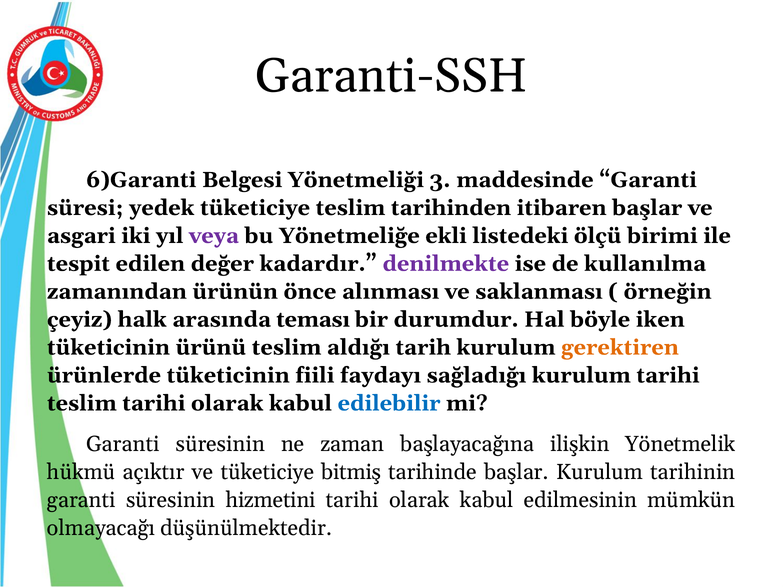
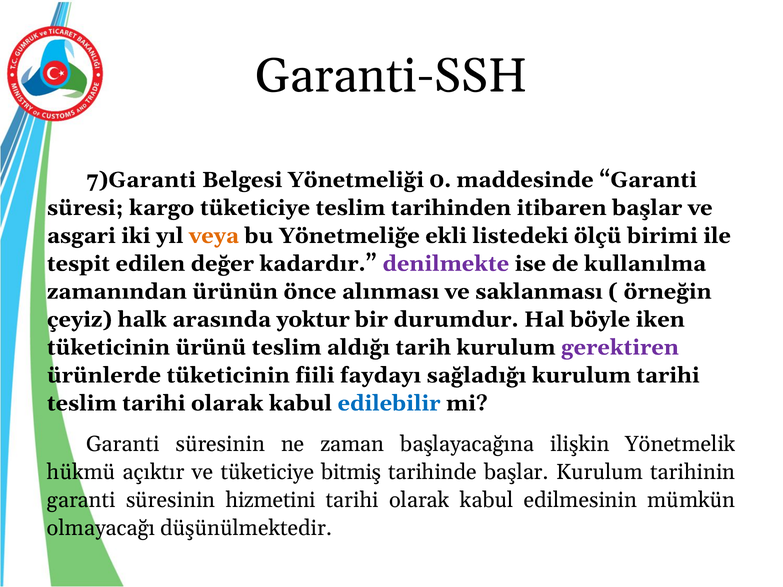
6)Garanti: 6)Garanti -> 7)Garanti
3: 3 -> 0
yedek: yedek -> kargo
veya colour: purple -> orange
teması: teması -> yoktur
gerektiren colour: orange -> purple
